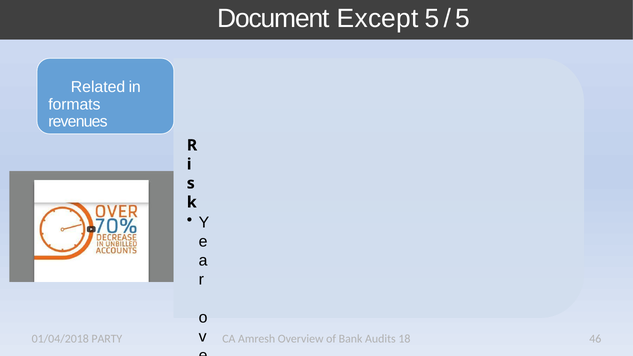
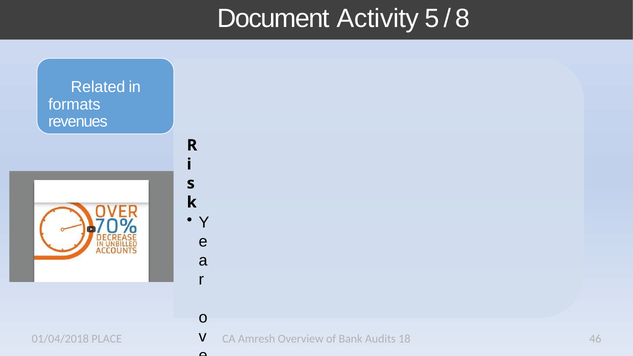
Except: Except -> Activity
5 at (463, 18): 5 -> 8
PARTY: PARTY -> PLACE
